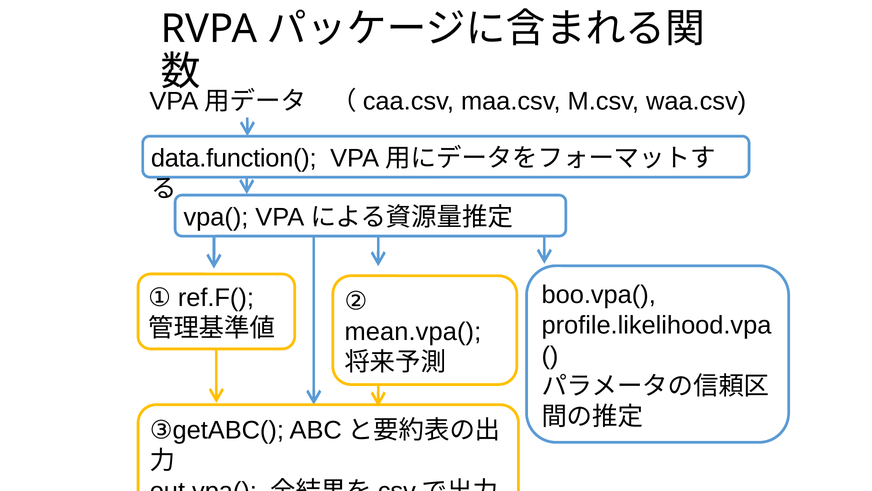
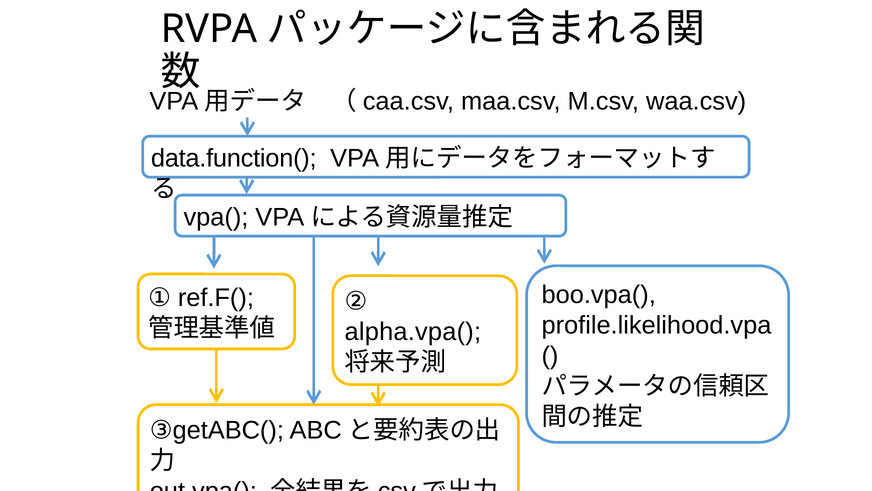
mean.vpa(: mean.vpa( -> alpha.vpa(
